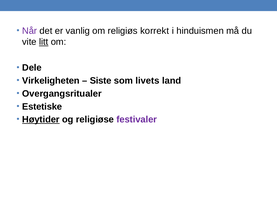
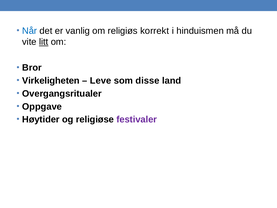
Når colour: purple -> blue
Dele: Dele -> Bror
Siste: Siste -> Leve
livets: livets -> disse
Estetiske: Estetiske -> Oppgave
Høytider underline: present -> none
